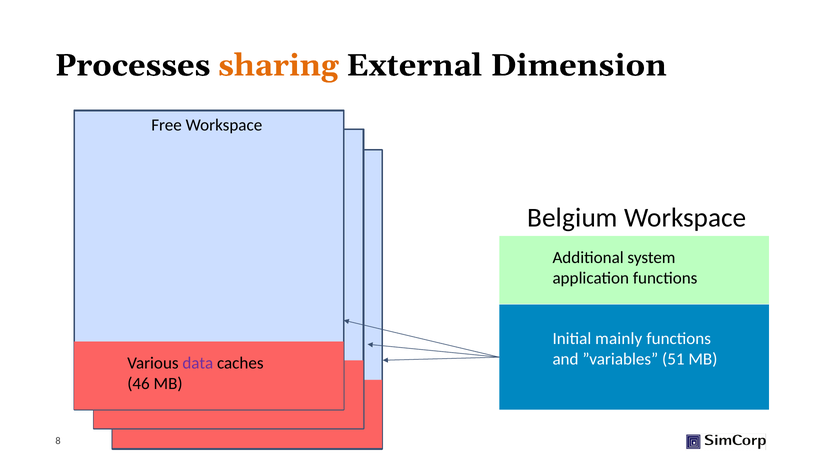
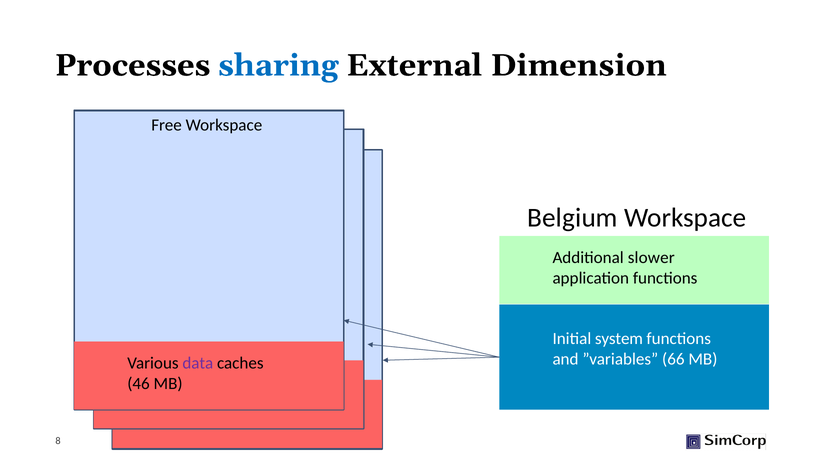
sharing colour: orange -> blue
system: system -> slower
mainly: mainly -> system
51: 51 -> 66
